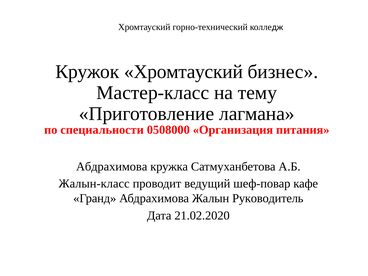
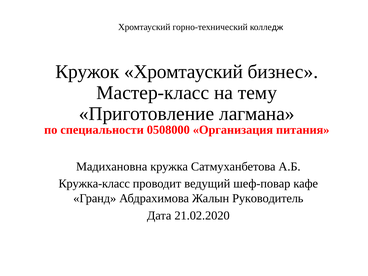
Абдрахимова at (112, 166): Абдрахимова -> Мадихановна
Жалын-класс: Жалын-класс -> Кружка-класс
